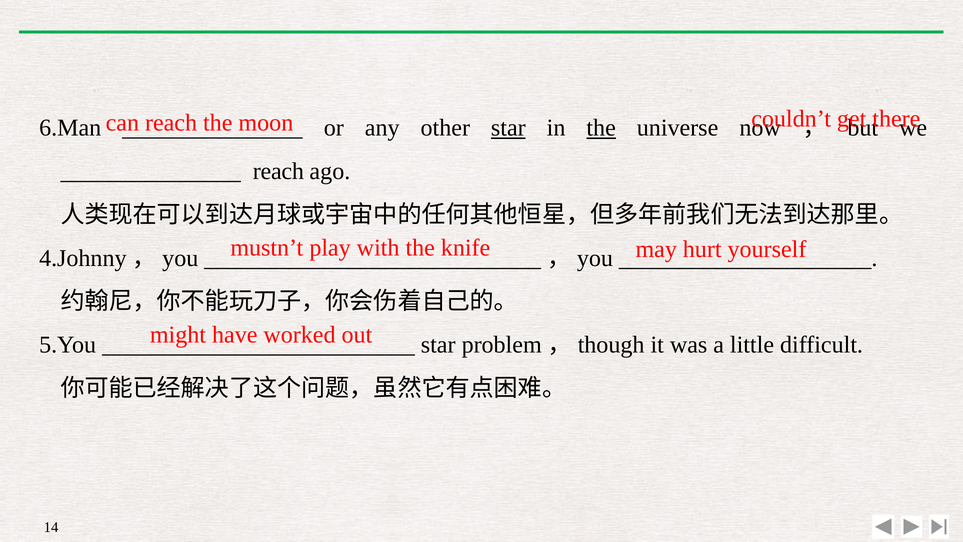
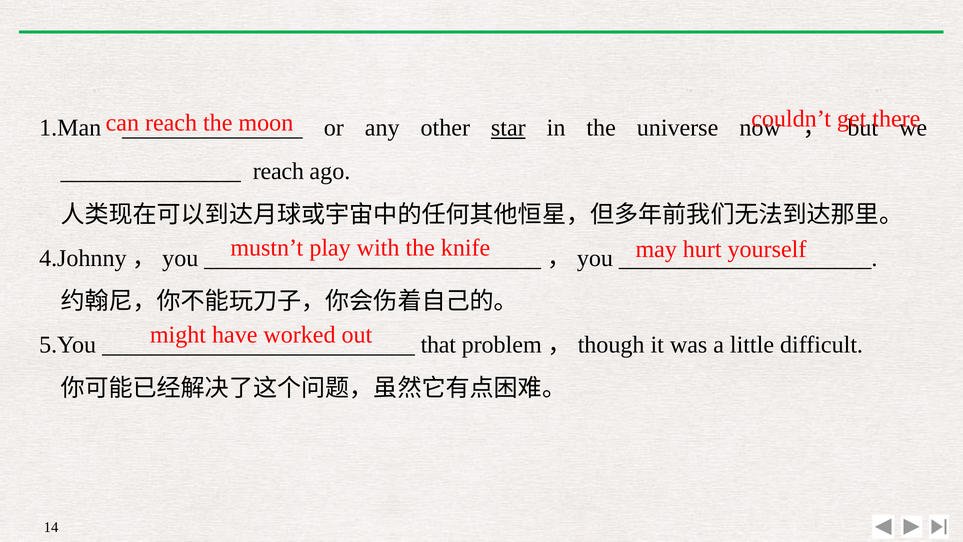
6.Man: 6.Man -> 1.Man
the at (601, 128) underline: present -> none
star at (438, 345): star -> that
